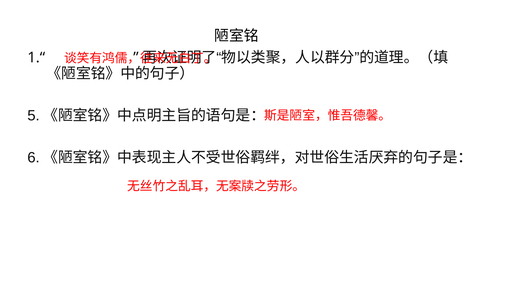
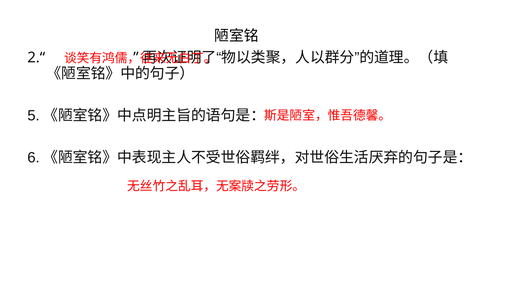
1.“: 1.“ -> 2.“
